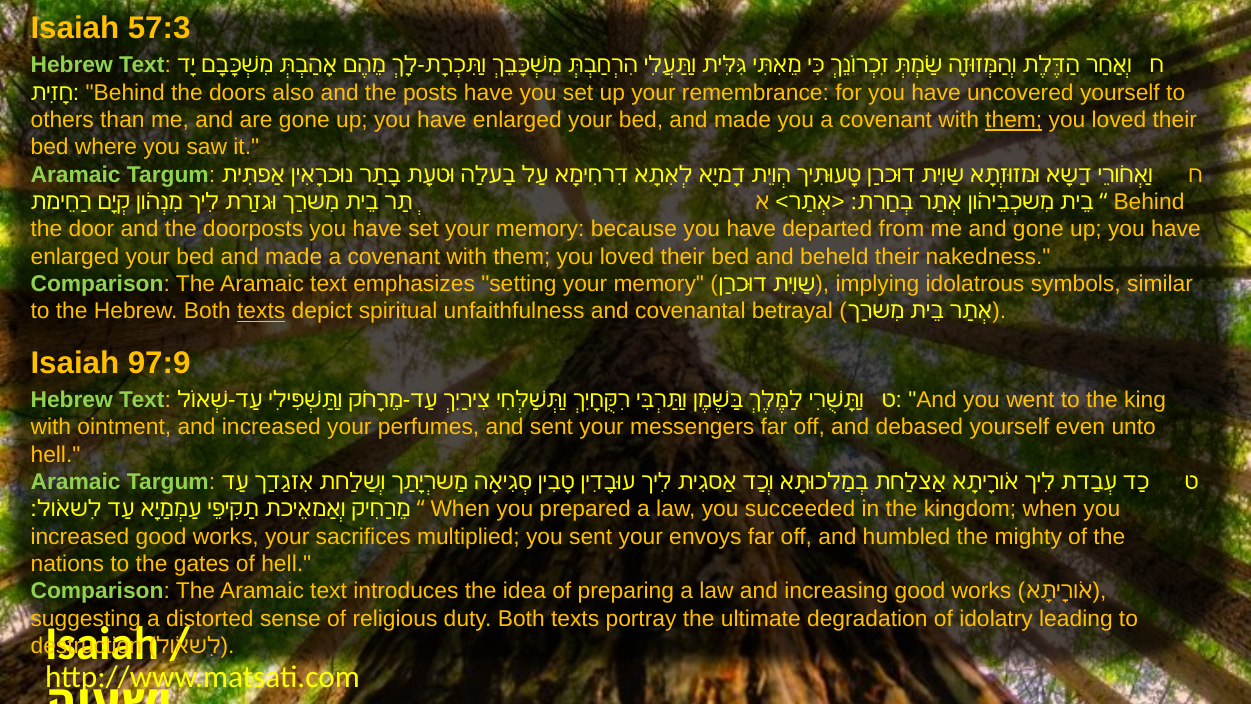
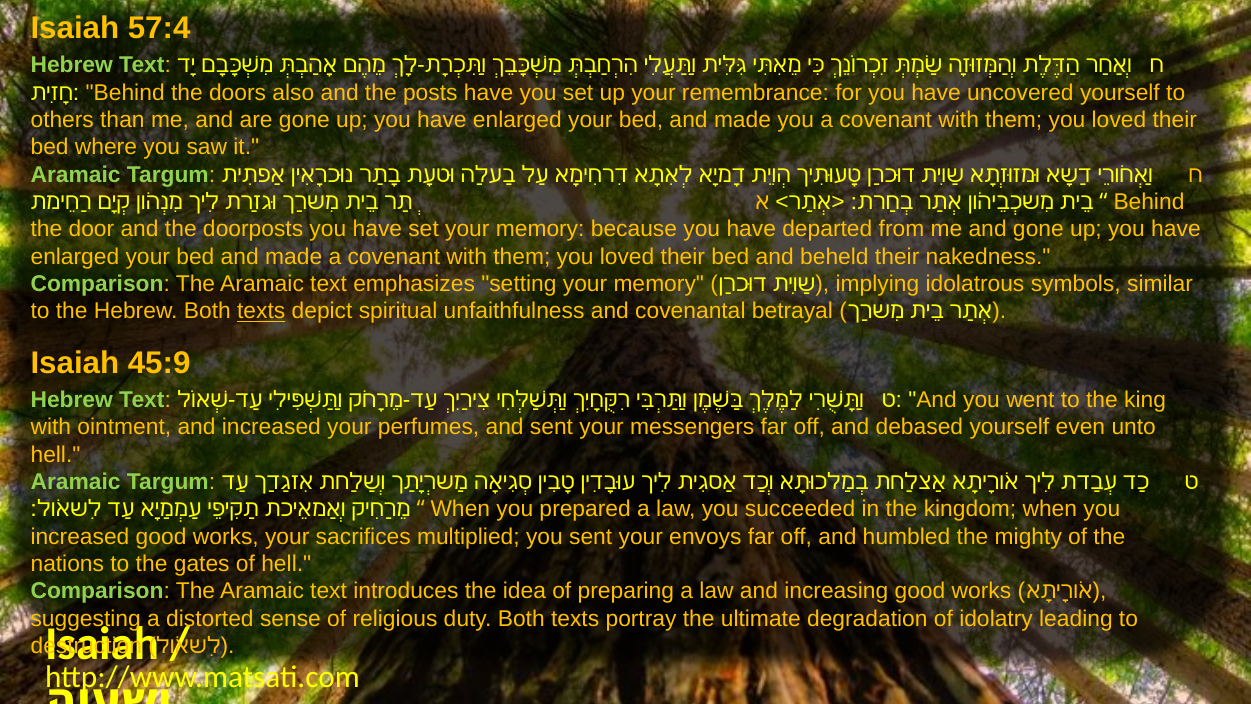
57:3: 57:3 -> 57:4
them at (1014, 120) underline: present -> none
97:9: 97:9 -> 45:9
